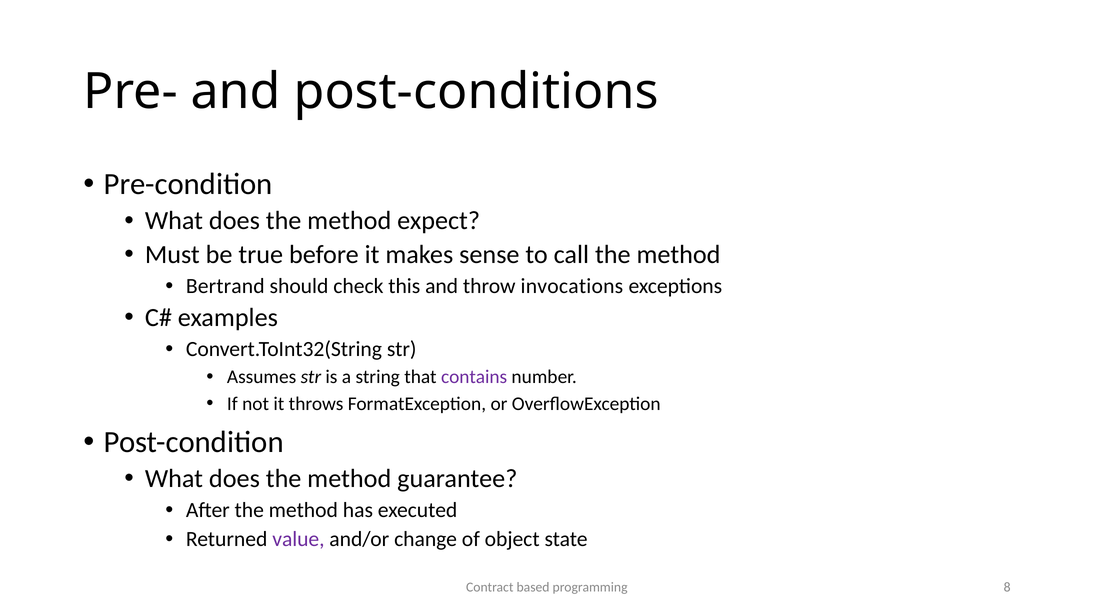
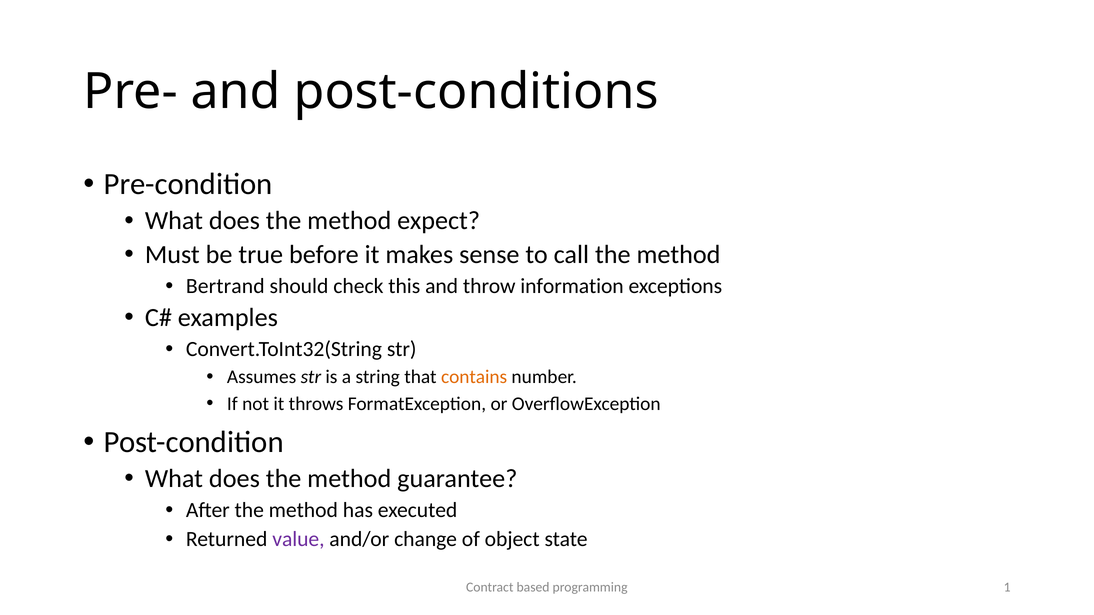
invocations: invocations -> information
contains colour: purple -> orange
8: 8 -> 1
